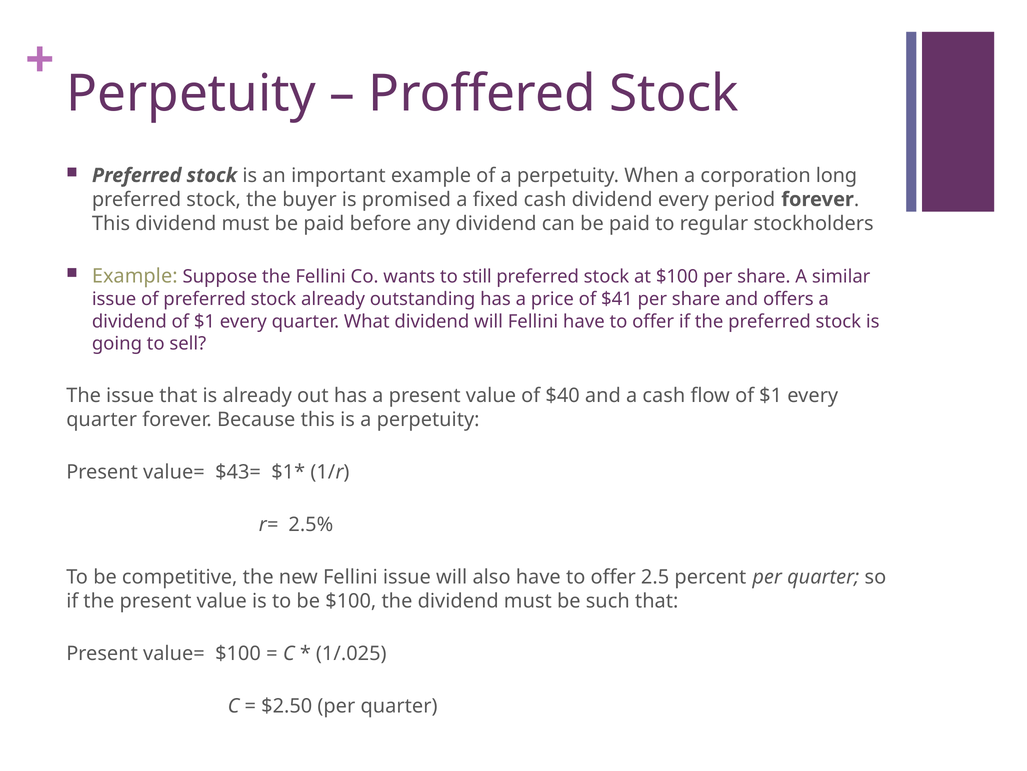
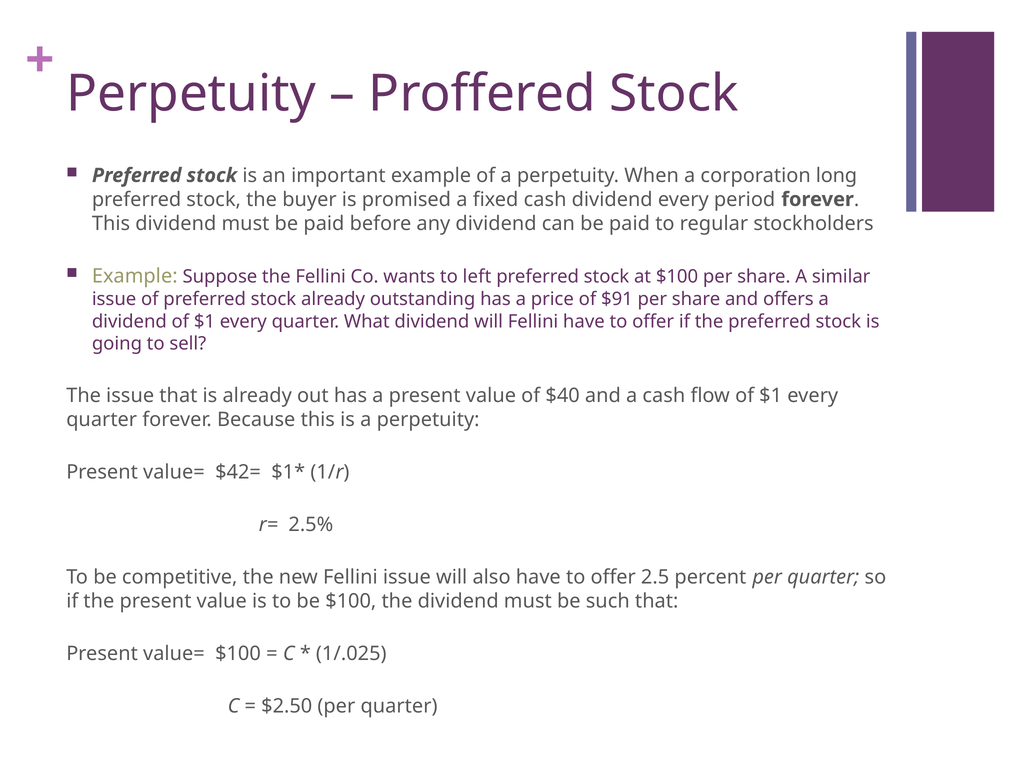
still: still -> left
$41: $41 -> $91
$43=: $43= -> $42=
